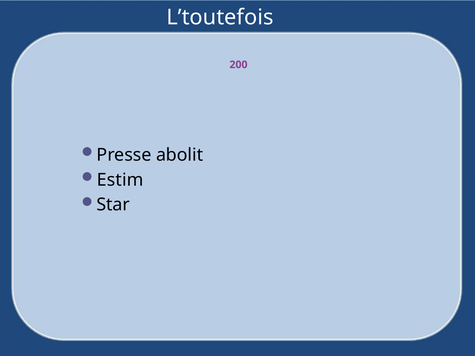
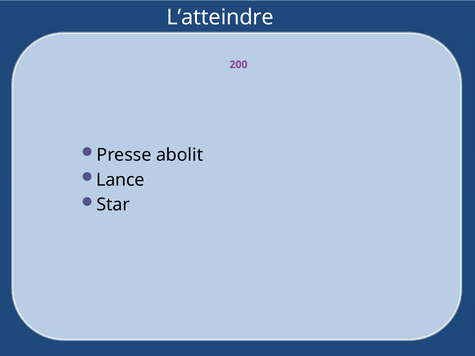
L’toutefois: L’toutefois -> L’atteindre
Estim: Estim -> Lance
